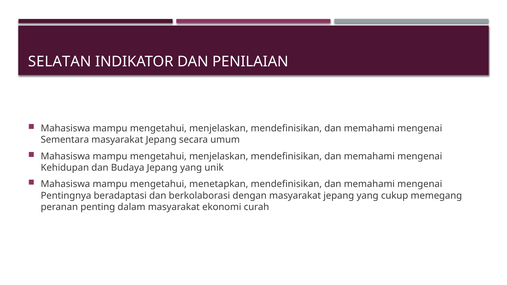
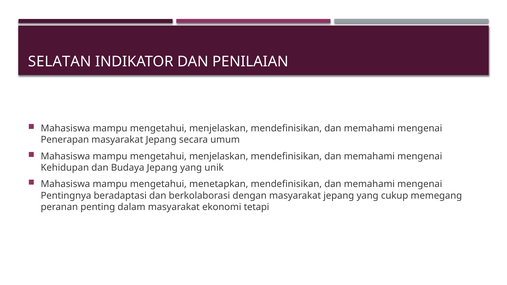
Sementara: Sementara -> Penerapan
curah: curah -> tetapi
